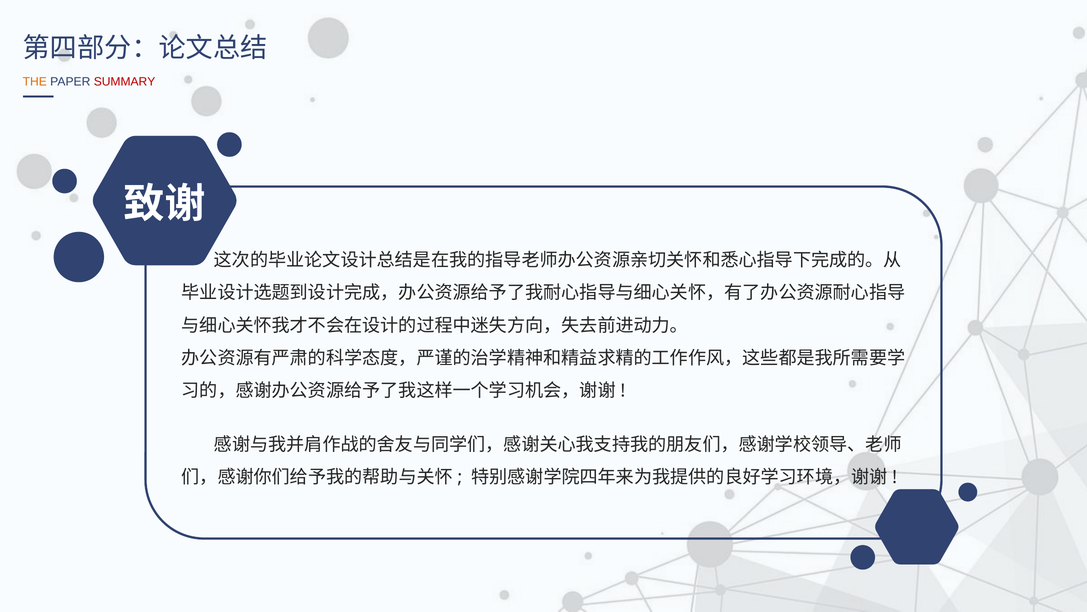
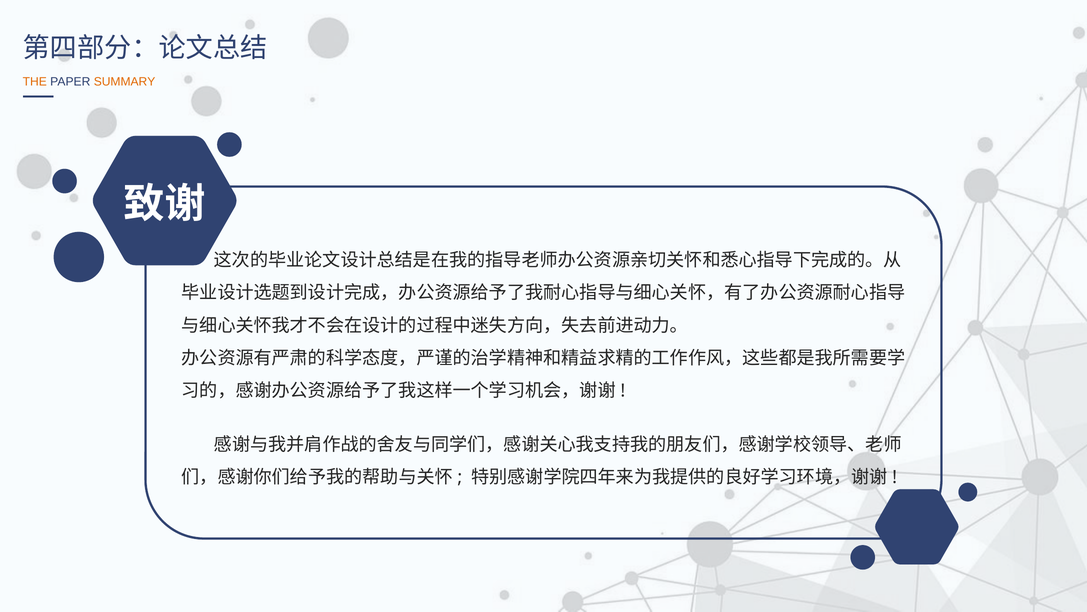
SUMMARY colour: red -> orange
